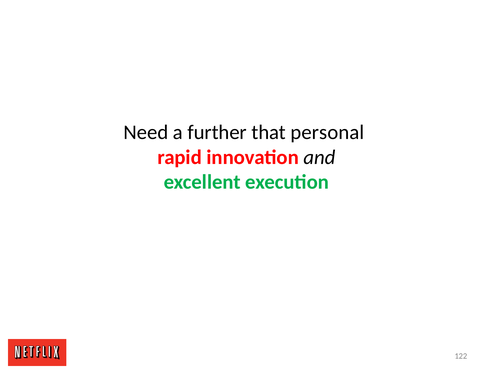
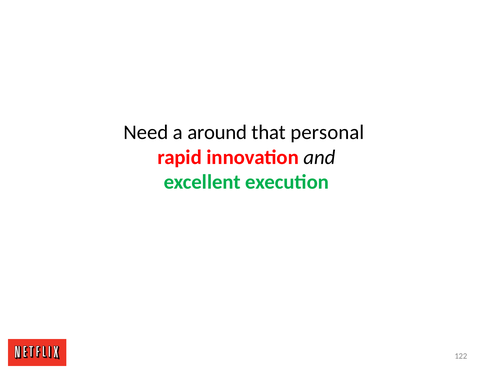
further: further -> around
